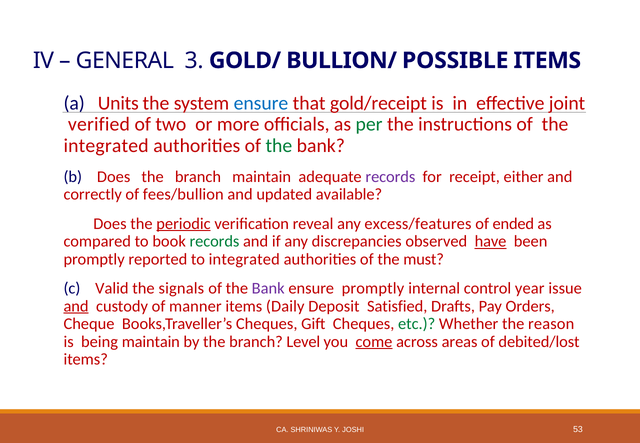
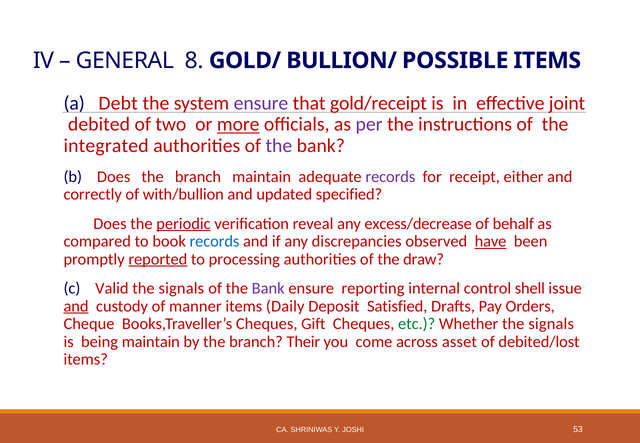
3: 3 -> 8
Units: Units -> Debt
ensure at (261, 103) colour: blue -> purple
verified: verified -> debited
more underline: none -> present
per colour: green -> purple
the at (279, 146) colour: green -> purple
fees/bullion: fees/bullion -> with/bullion
available: available -> specified
excess/features: excess/features -> excess/decrease
ended: ended -> behalf
records at (214, 242) colour: green -> blue
reported underline: none -> present
to integrated: integrated -> processing
must: must -> draw
ensure promptly: promptly -> reporting
year: year -> shell
Whether the reason: reason -> signals
Level: Level -> Their
come underline: present -> none
areas: areas -> asset
